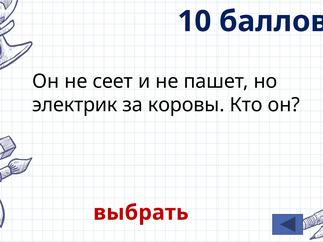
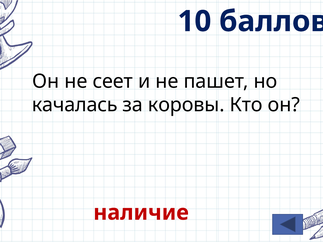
электрик: электрик -> качалась
выбрать: выбрать -> наличие
